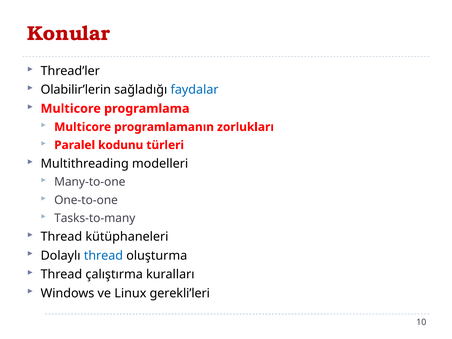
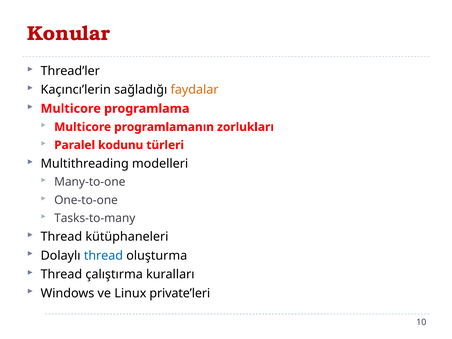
Olabilir’lerin: Olabilir’lerin -> Kaçıncı’lerin
faydalar colour: blue -> orange
gerekli’leri: gerekli’leri -> private’leri
